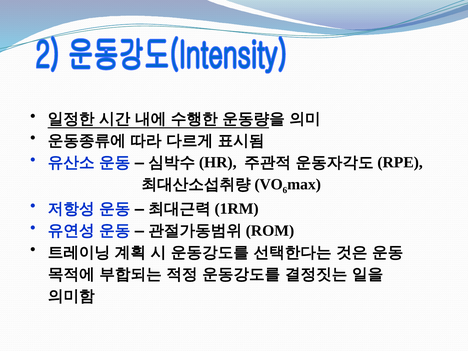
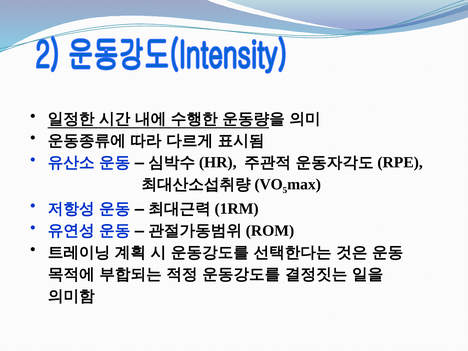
6: 6 -> 5
